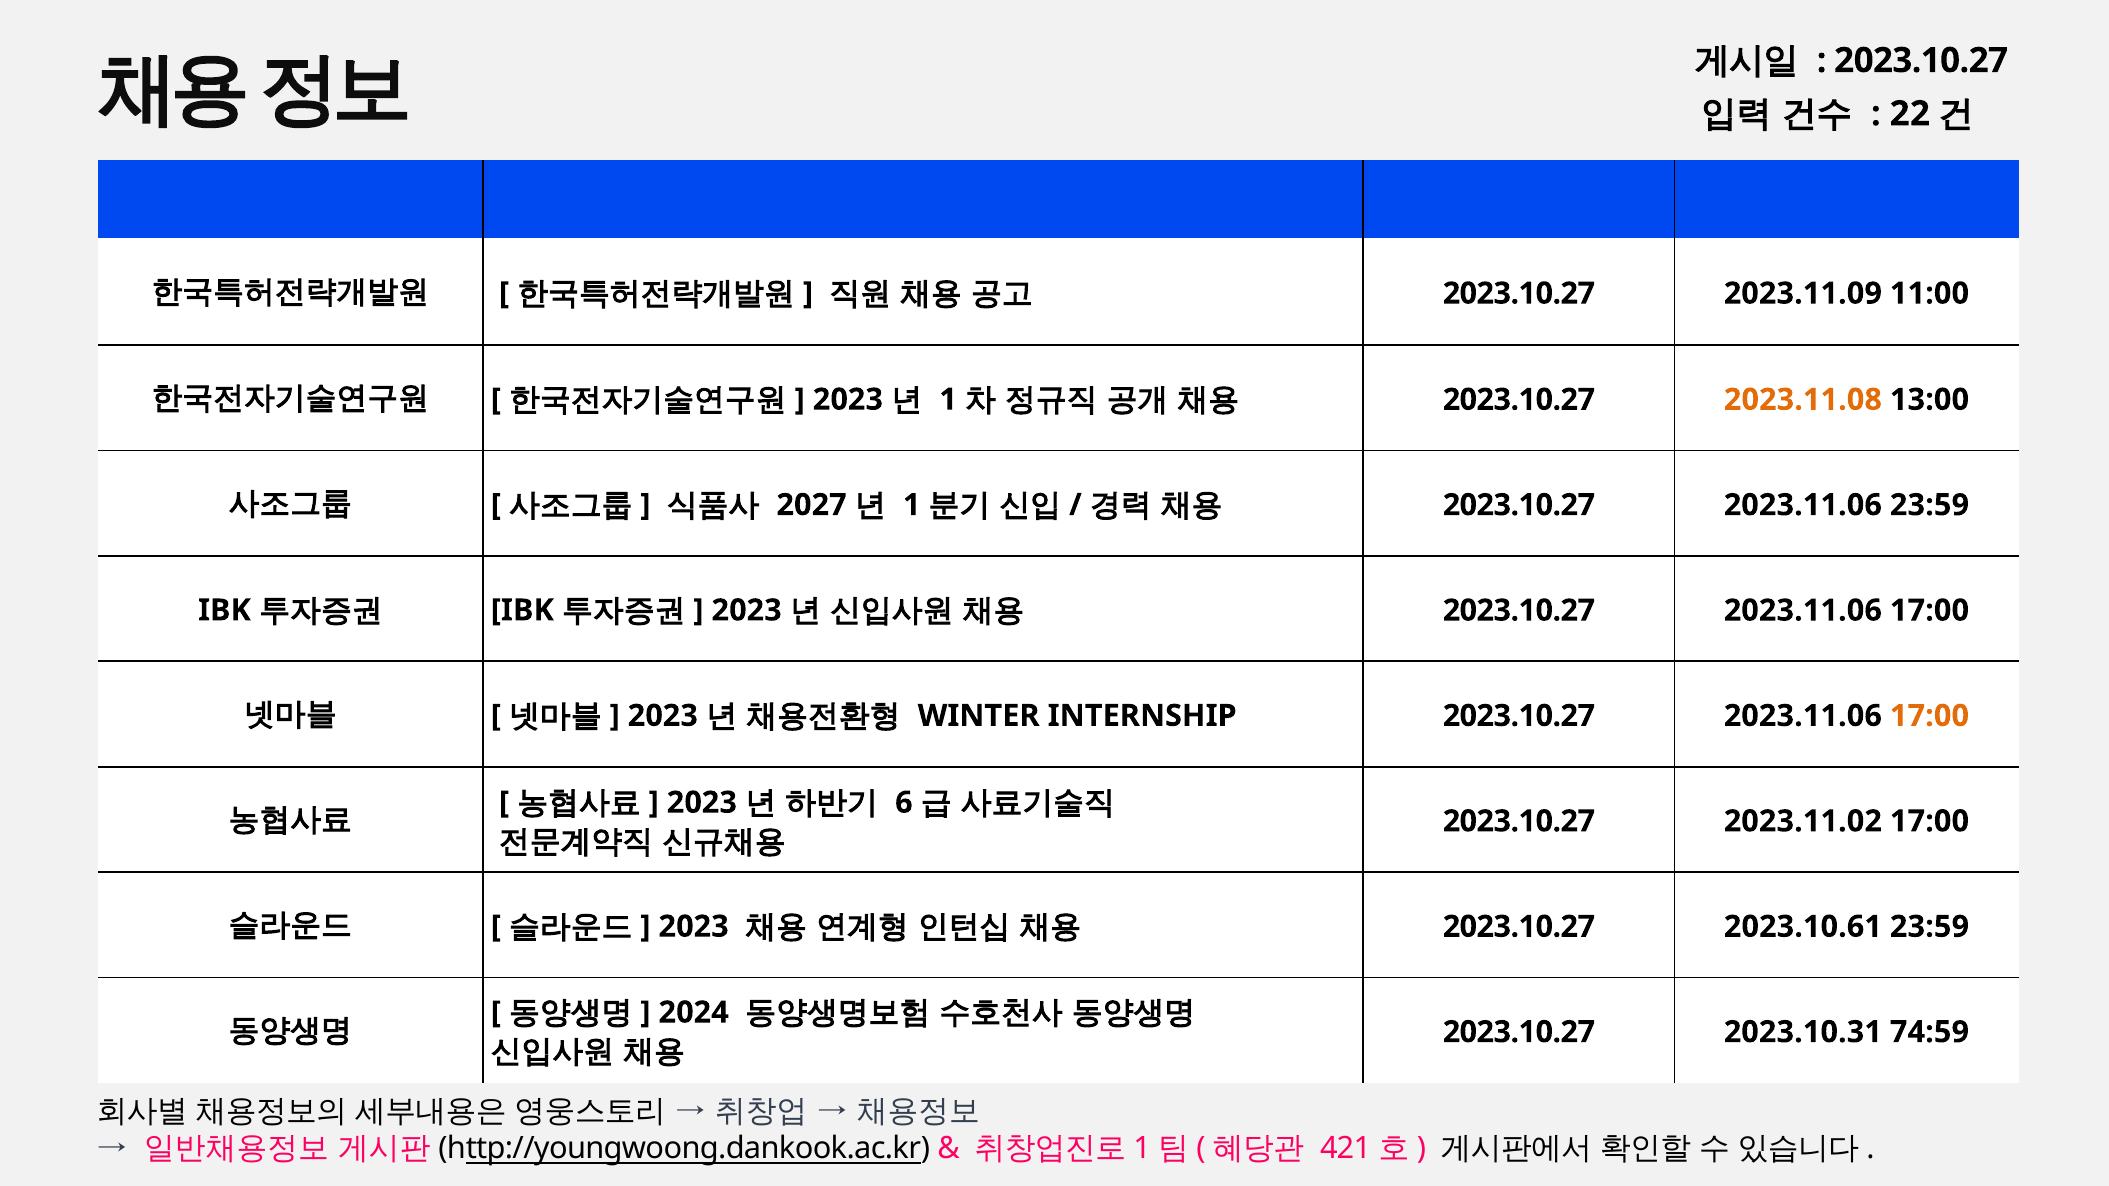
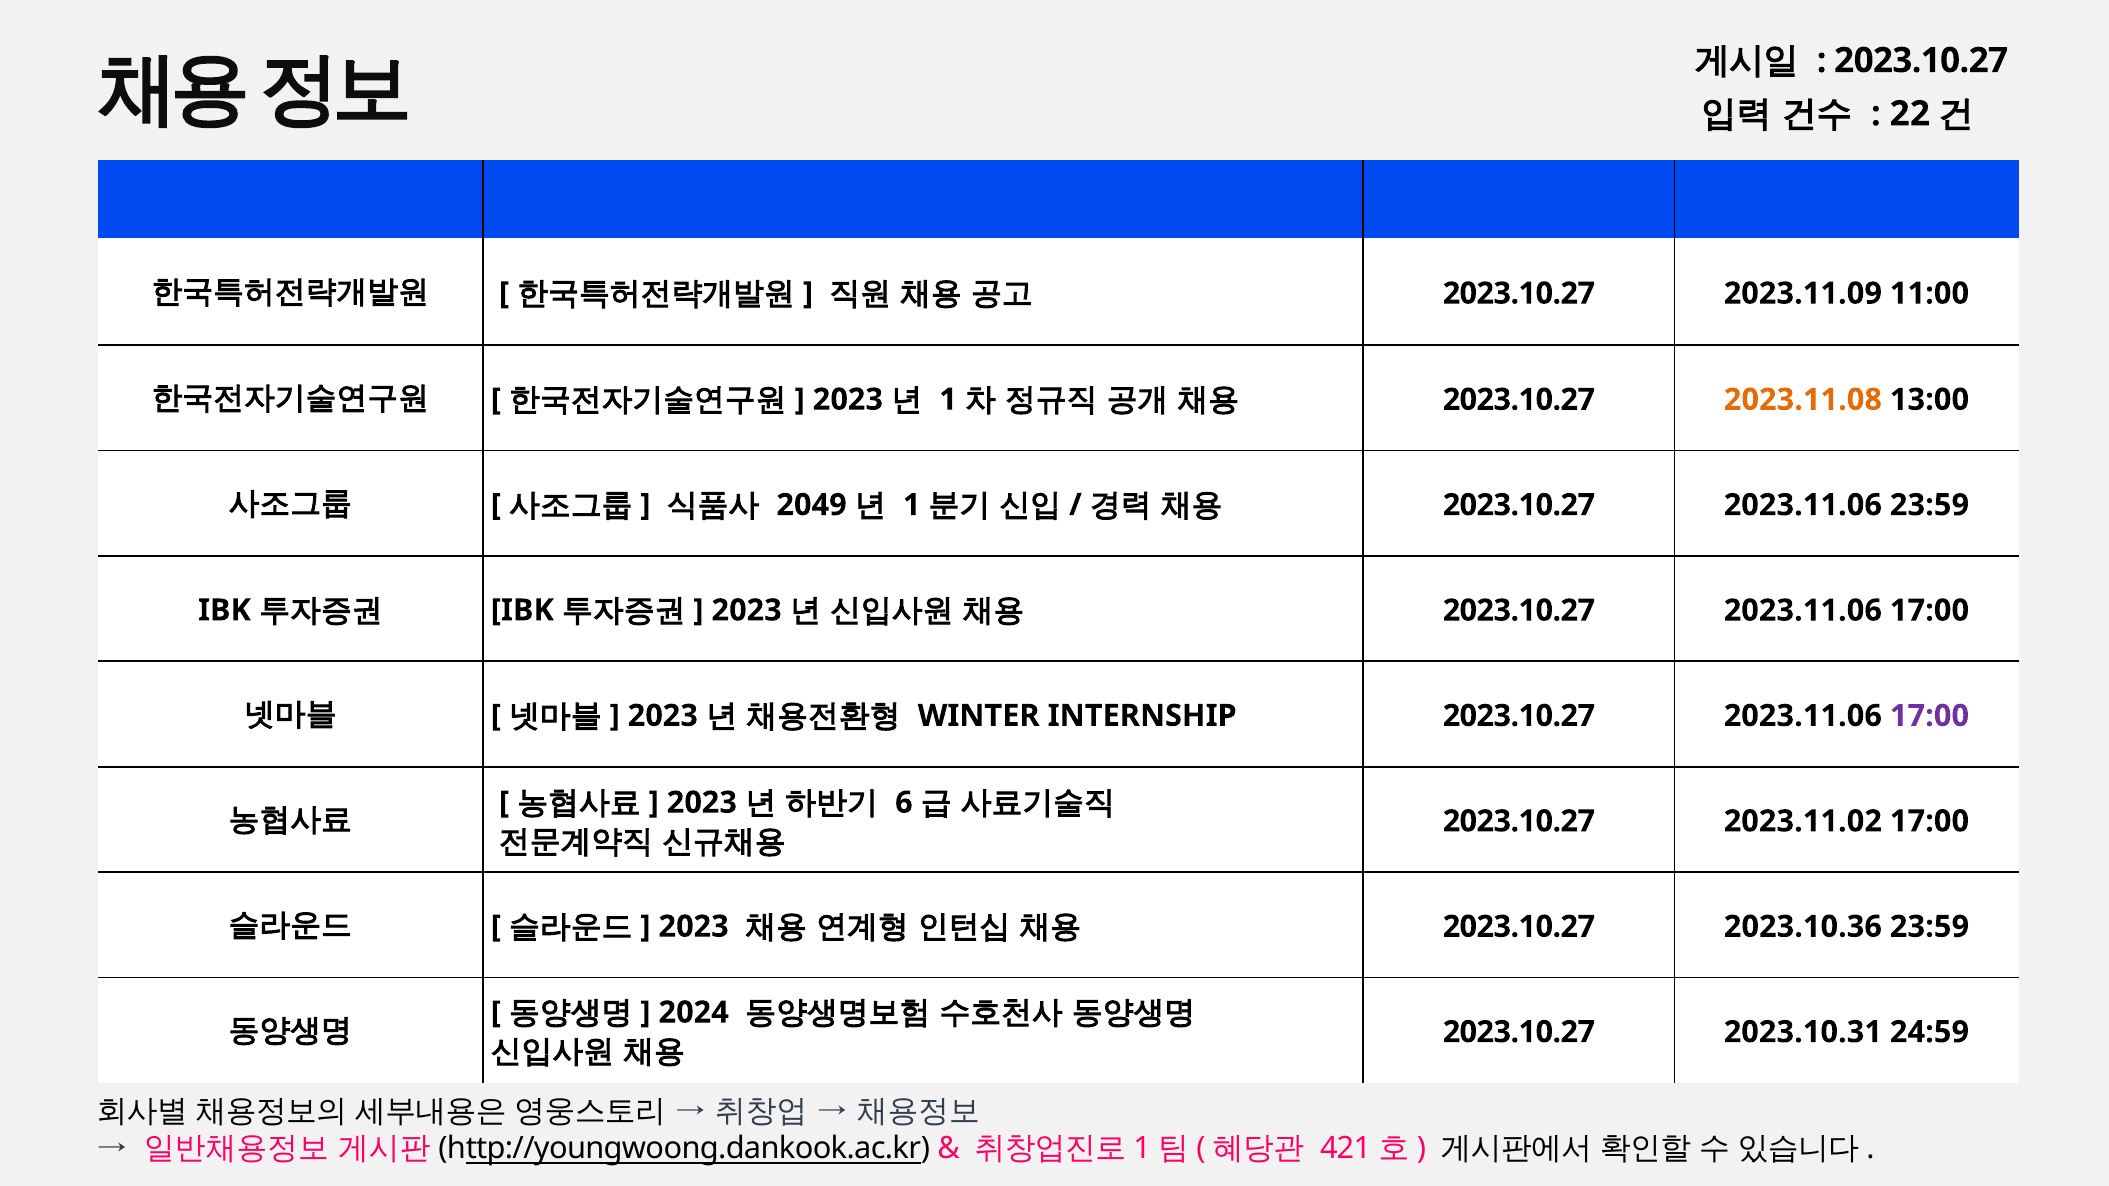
2027: 2027 -> 2049
17:00 at (1929, 716) colour: orange -> purple
2023.10.61: 2023.10.61 -> 2023.10.36
74:59: 74:59 -> 24:59
